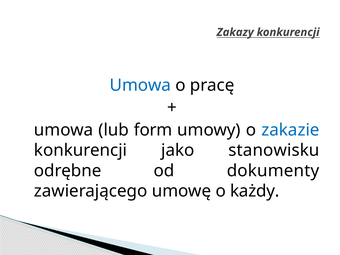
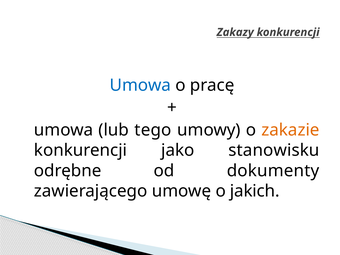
form: form -> tego
zakazie colour: blue -> orange
każdy: każdy -> jakich
